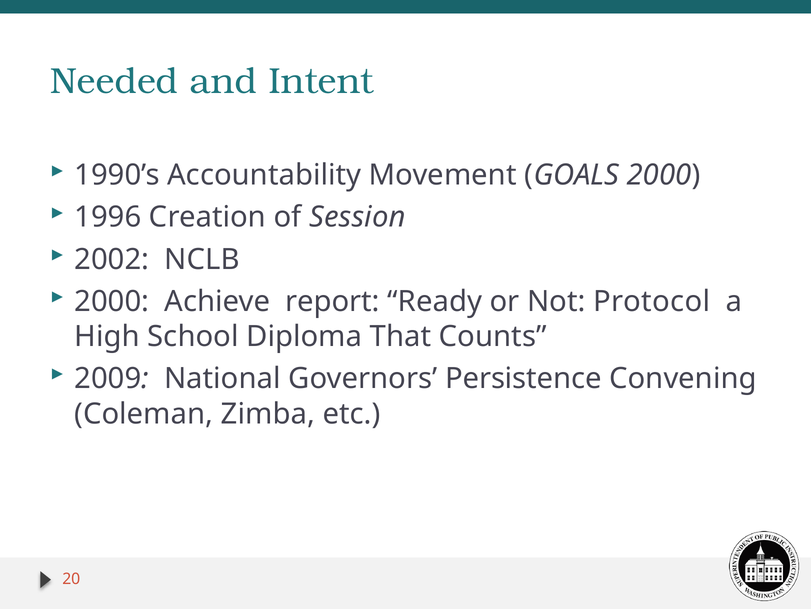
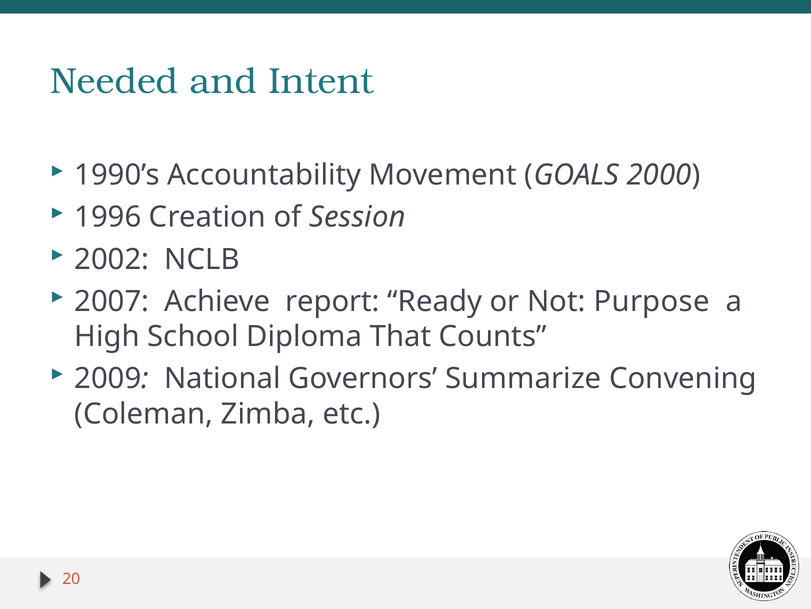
2000 at (112, 301): 2000 -> 2007
Protocol: Protocol -> Purpose
Persistence: Persistence -> Summarize
